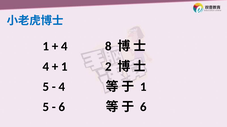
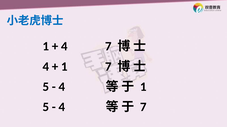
4 8: 8 -> 7
1 2: 2 -> 7
6 at (62, 107): 6 -> 4
6 at (143, 107): 6 -> 7
